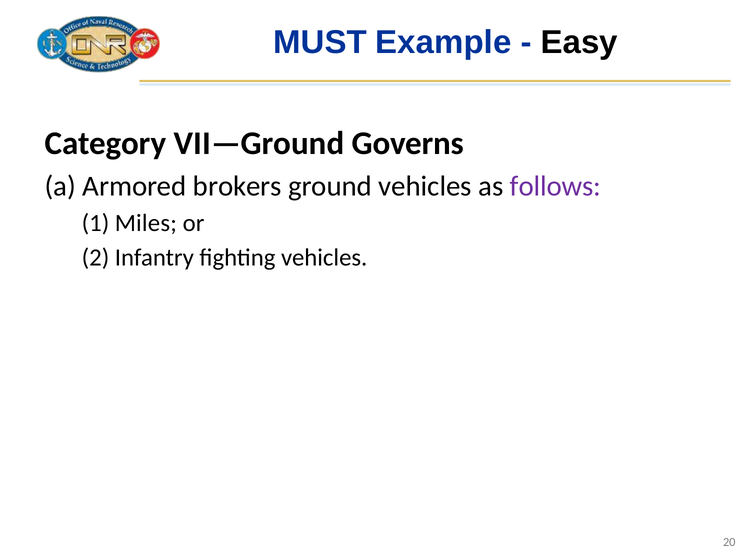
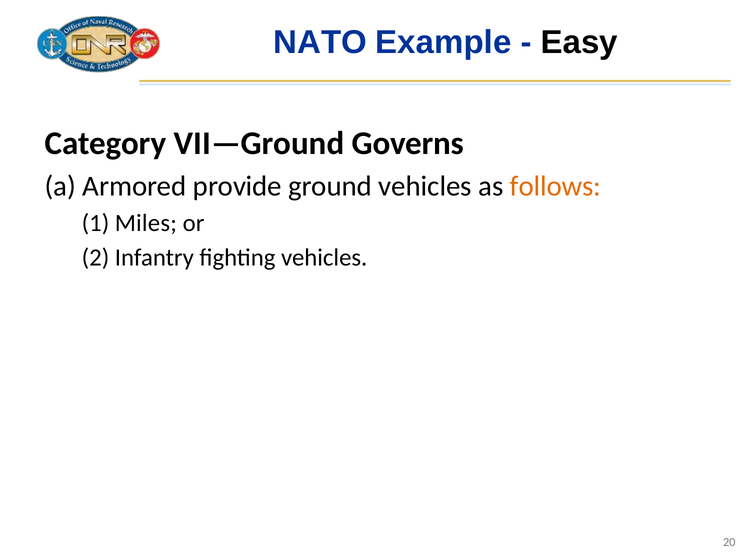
MUST: MUST -> NATO
brokers: brokers -> provide
follows colour: purple -> orange
